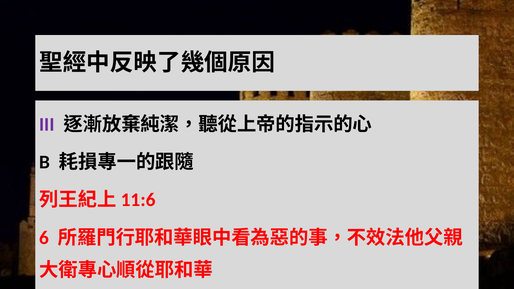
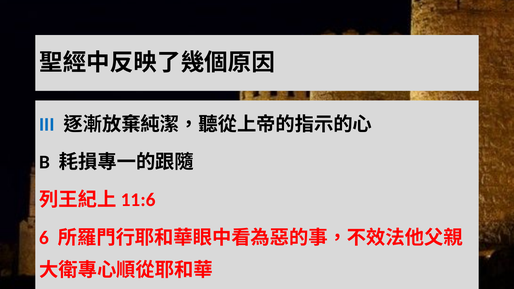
III colour: purple -> blue
